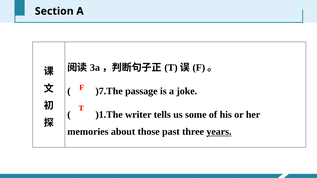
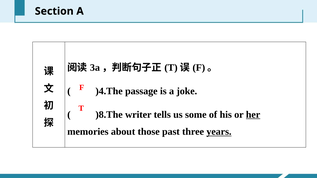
)7.The: )7.The -> )4.The
)1.The: )1.The -> )8.The
her underline: none -> present
